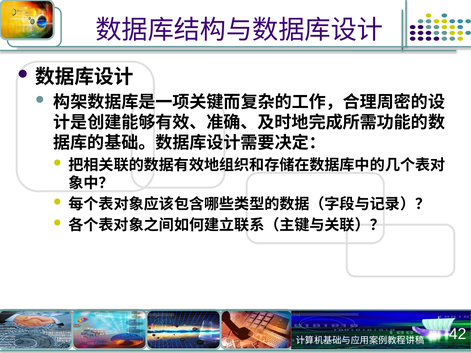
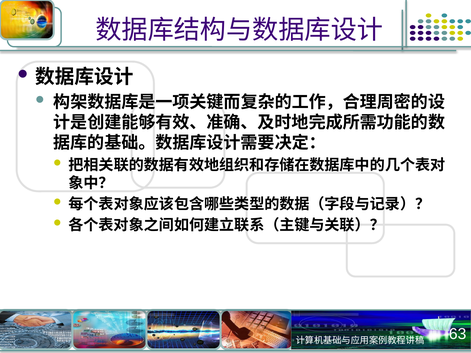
42: 42 -> 63
